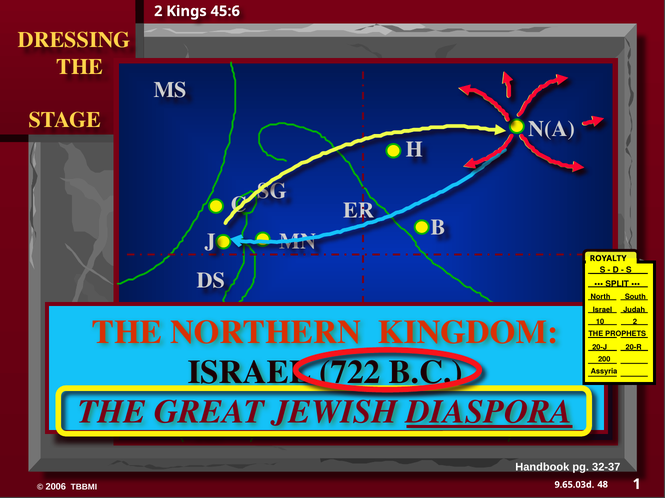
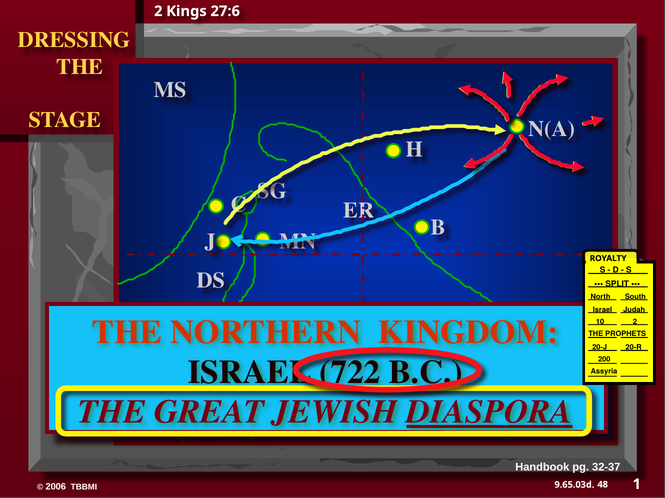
45:6: 45:6 -> 27:6
